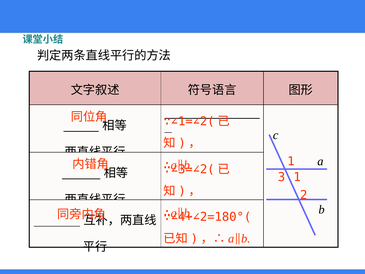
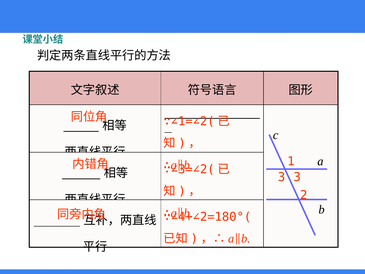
3 1: 1 -> 3
